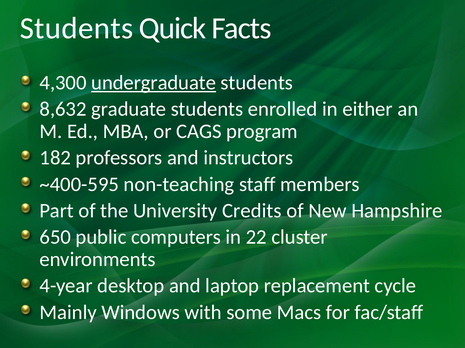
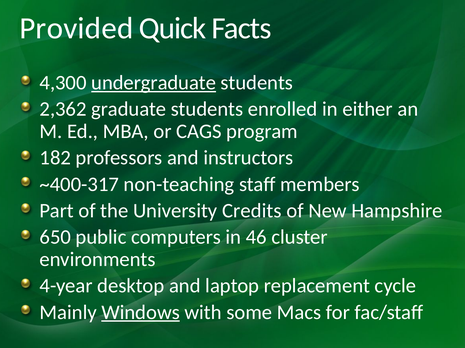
Students at (76, 28): Students -> Provided
8,632: 8,632 -> 2,362
~400-595: ~400-595 -> ~400-317
22: 22 -> 46
Windows underline: none -> present
